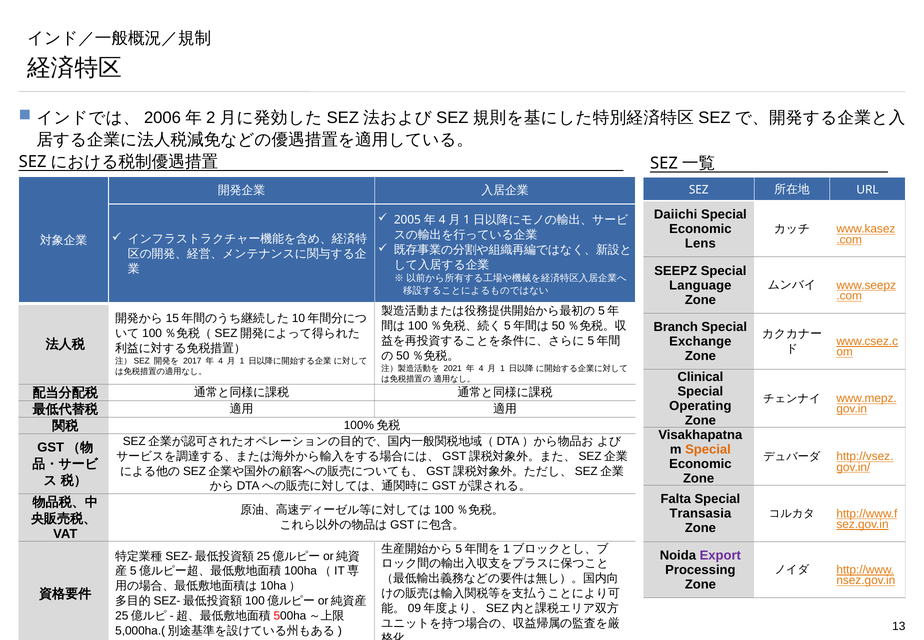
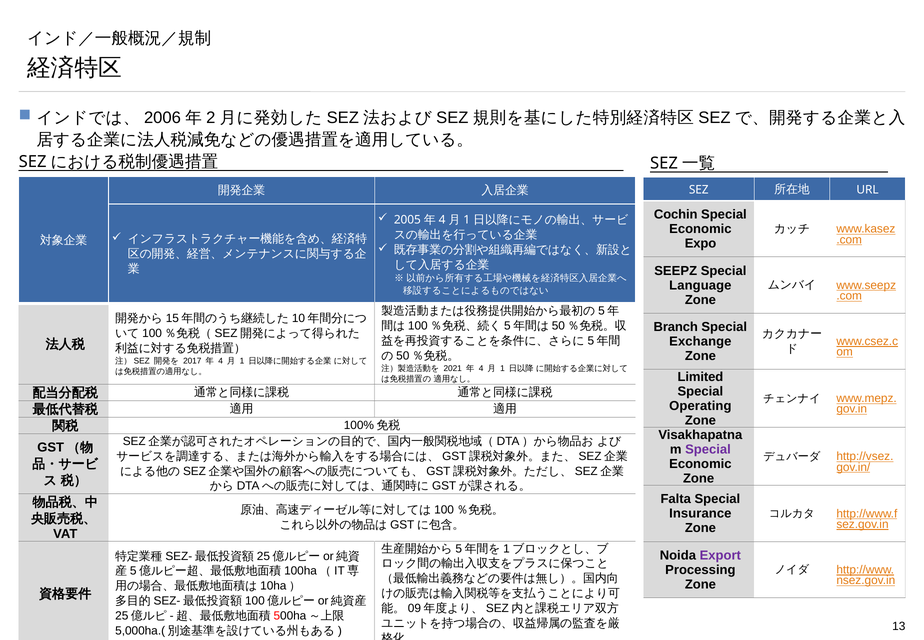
Daiichi: Daiichi -> Cochin
Lens: Lens -> Expo
Clinical: Clinical -> Limited
Special at (708, 449) colour: orange -> purple
Transasia: Transasia -> Insurance
